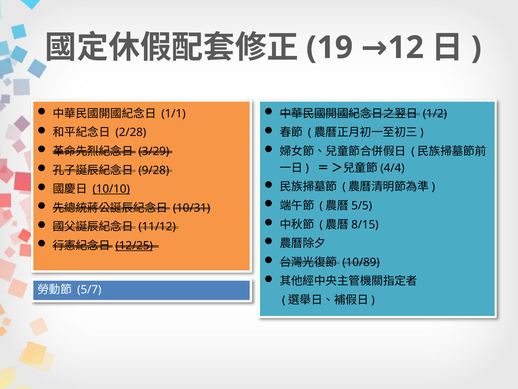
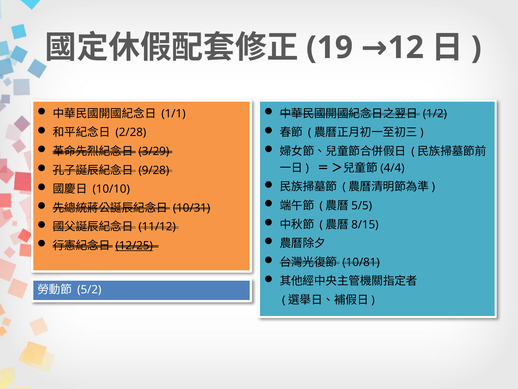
10/10 underline: present -> none
10/89: 10/89 -> 10/81
5/7: 5/7 -> 5/2
